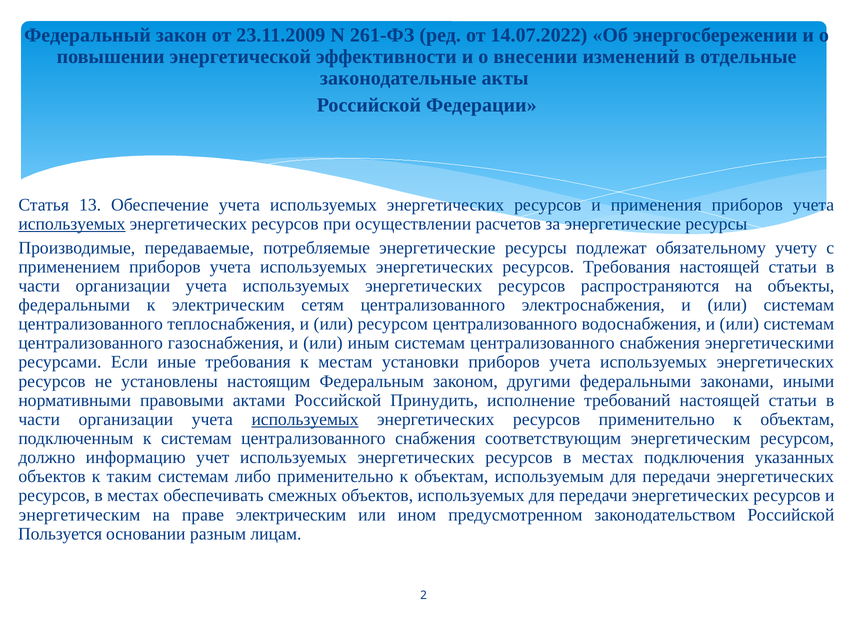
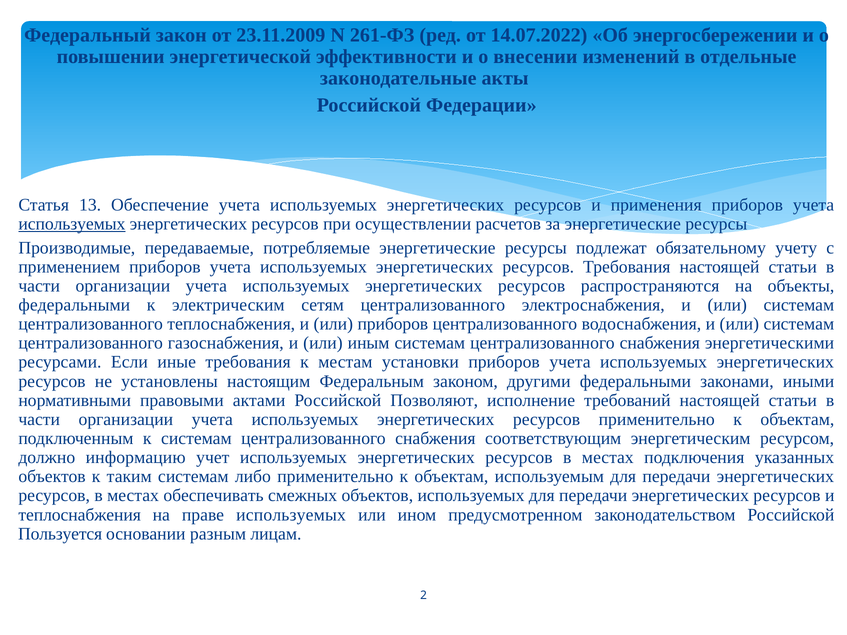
или ресурсом: ресурсом -> приборов
Принудить: Принудить -> Позволяют
используемых at (305, 420) underline: present -> none
энергетическим at (80, 515): энергетическим -> теплоснабжения
праве электрическим: электрическим -> используемых
